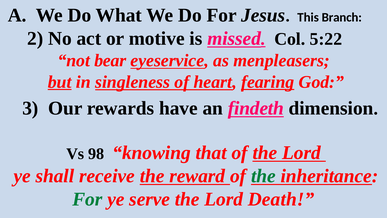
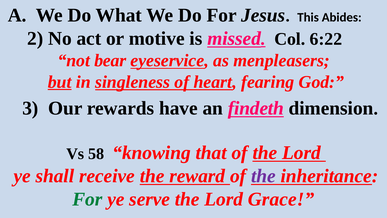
Branch: Branch -> Abides
5:22: 5:22 -> 6:22
fearing underline: present -> none
98: 98 -> 58
the at (263, 176) colour: green -> purple
Death: Death -> Grace
